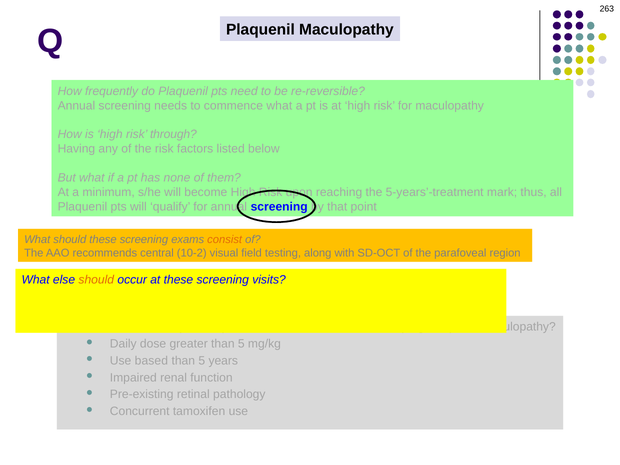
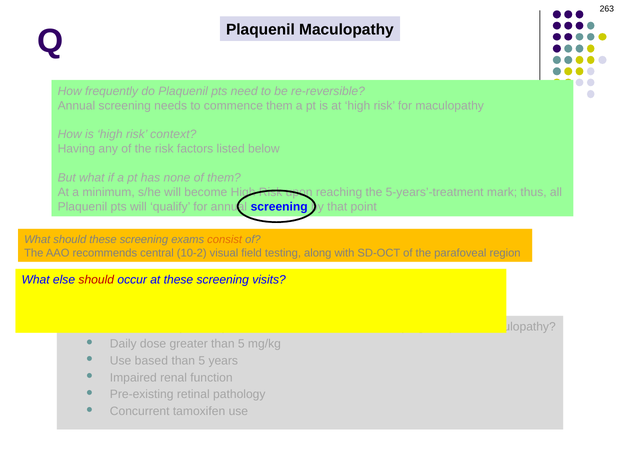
commence what: what -> them
through: through -> context
should at (96, 280) colour: orange -> red
